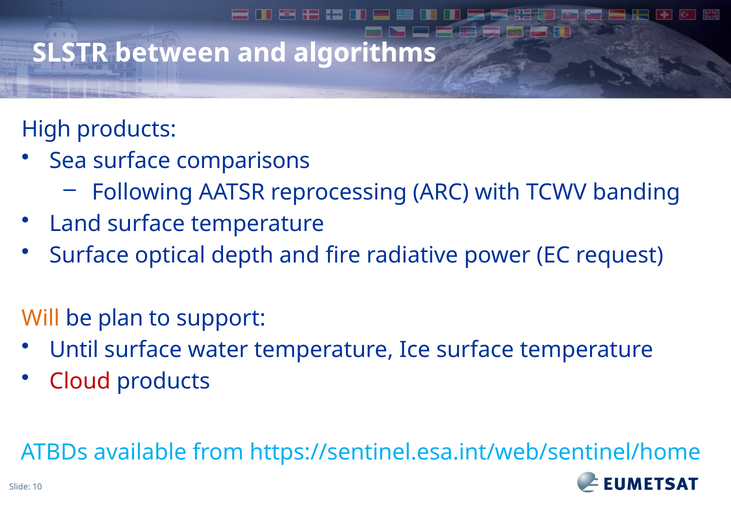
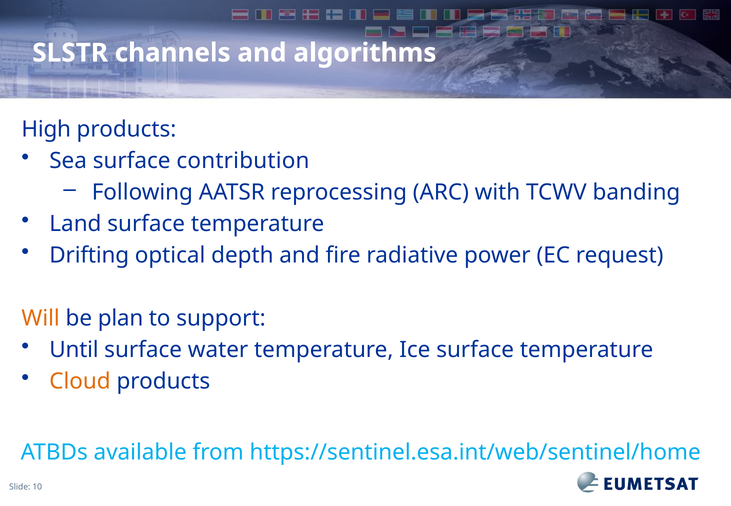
between: between -> channels
comparisons: comparisons -> contribution
Surface at (89, 255): Surface -> Drifting
Cloud colour: red -> orange
